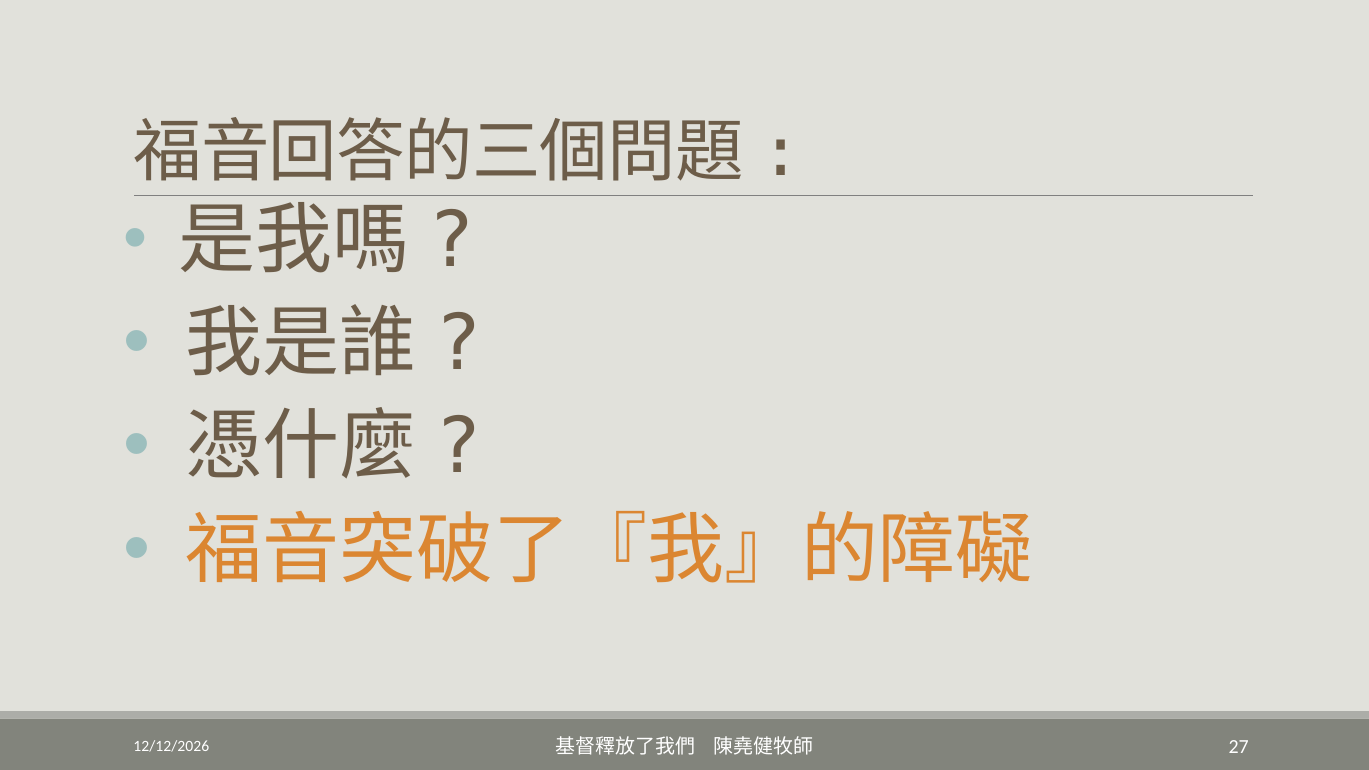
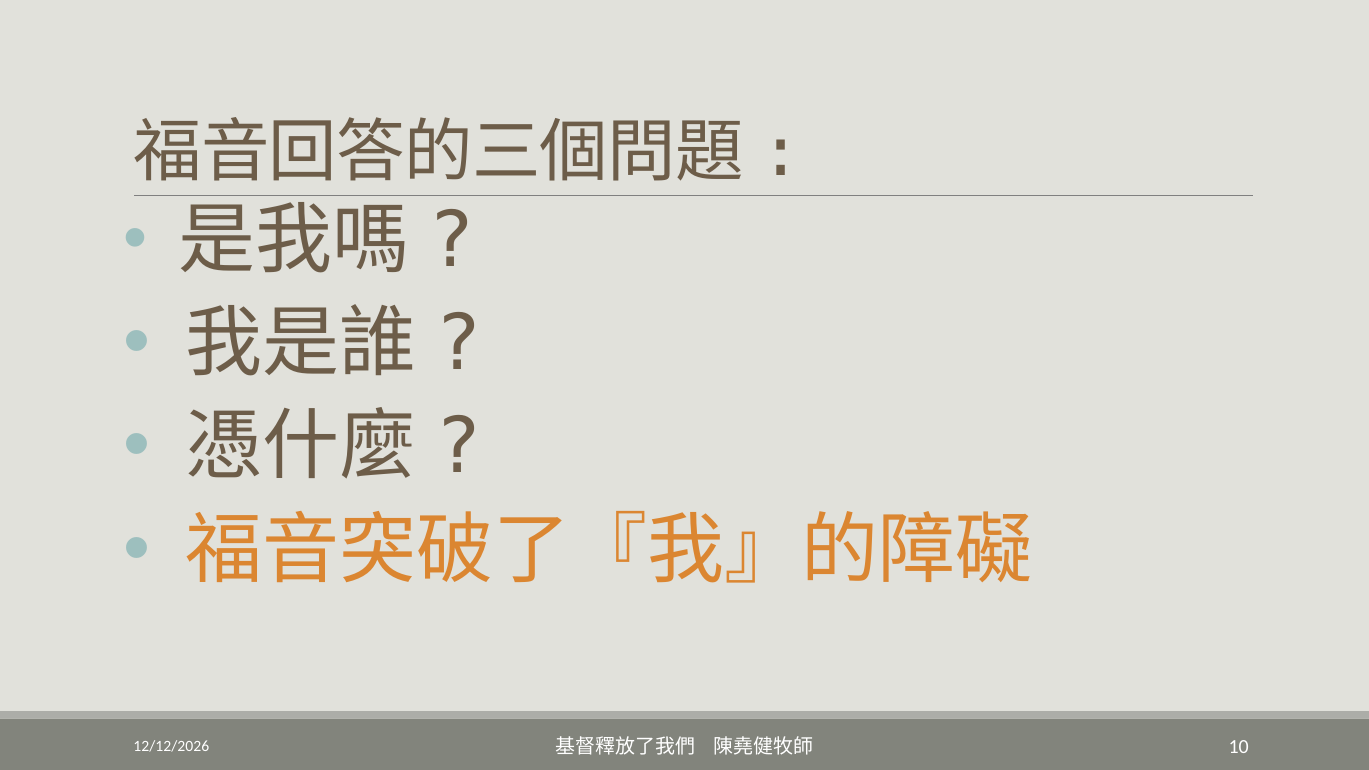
27: 27 -> 10
